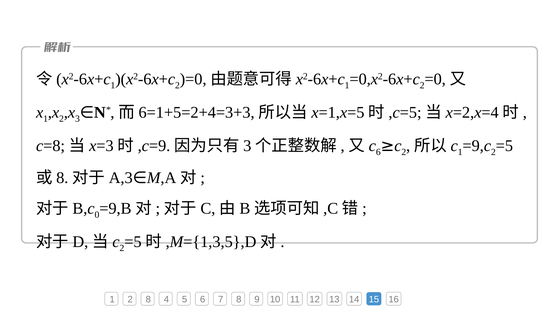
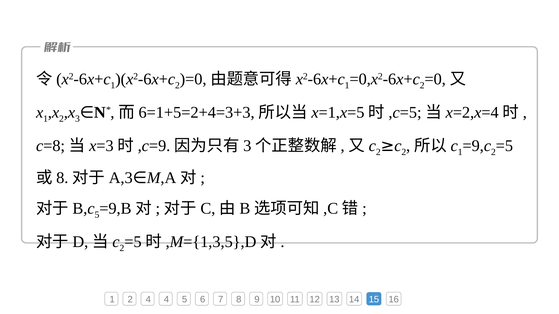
6 at (378, 152): 6 -> 2
0 at (97, 215): 0 -> 5
2 8: 8 -> 4
